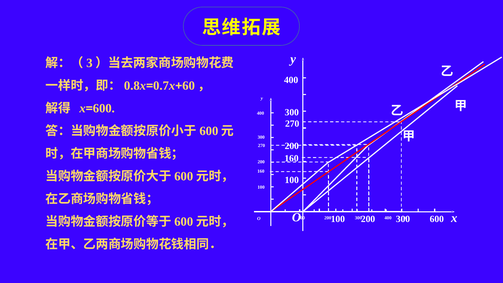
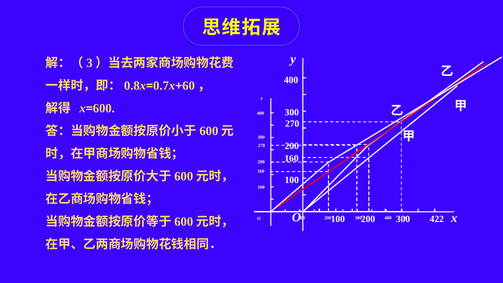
600 at (437, 219): 600 -> 422
